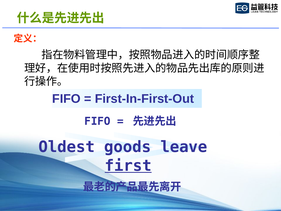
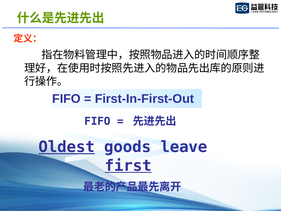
Oldest underline: none -> present
